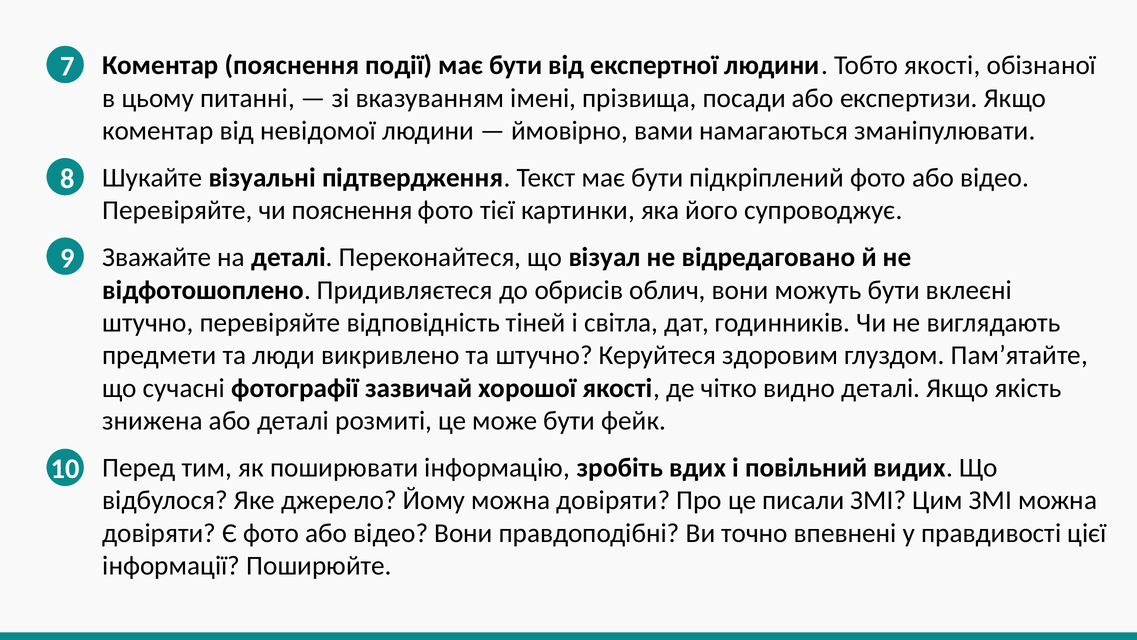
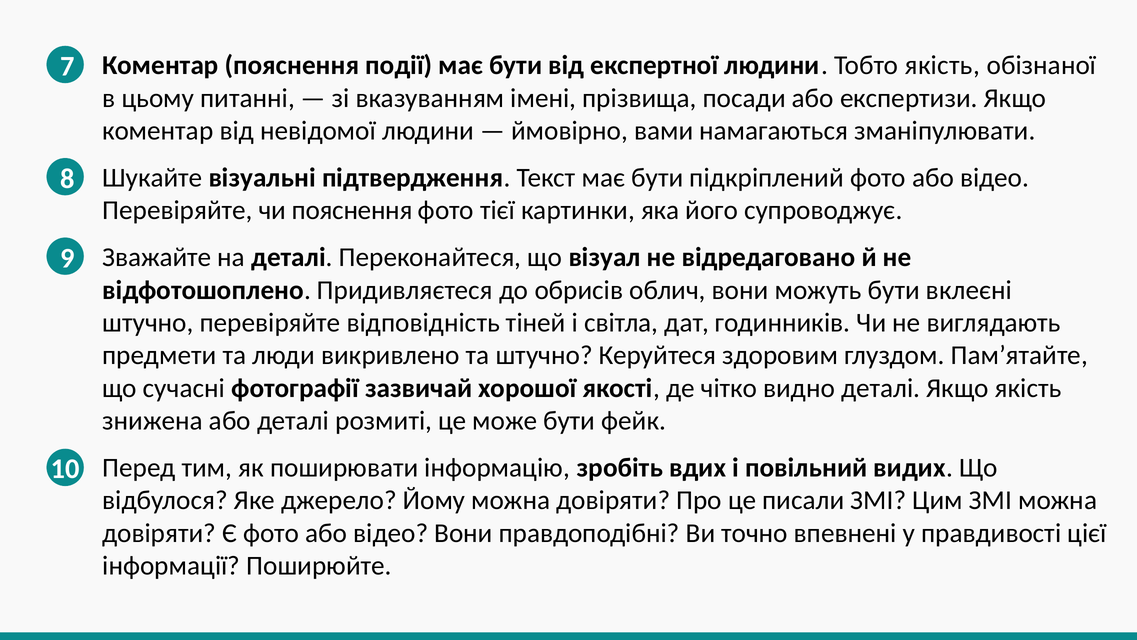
Тобто якості: якості -> якість
